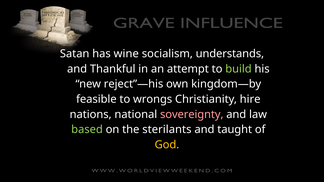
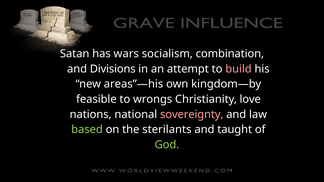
wine: wine -> wars
understands: understands -> combination
Thankful: Thankful -> Divisions
build colour: light green -> pink
reject”—his: reject”—his -> areas”—his
hire: hire -> love
God colour: yellow -> light green
